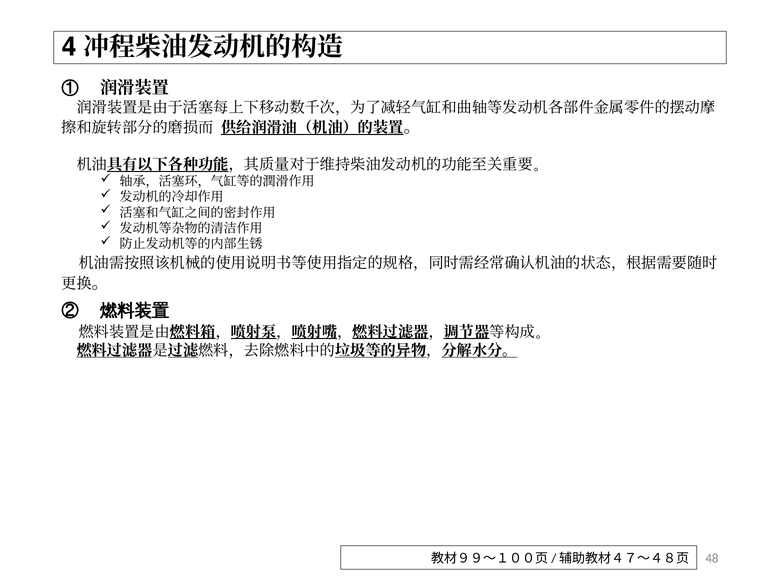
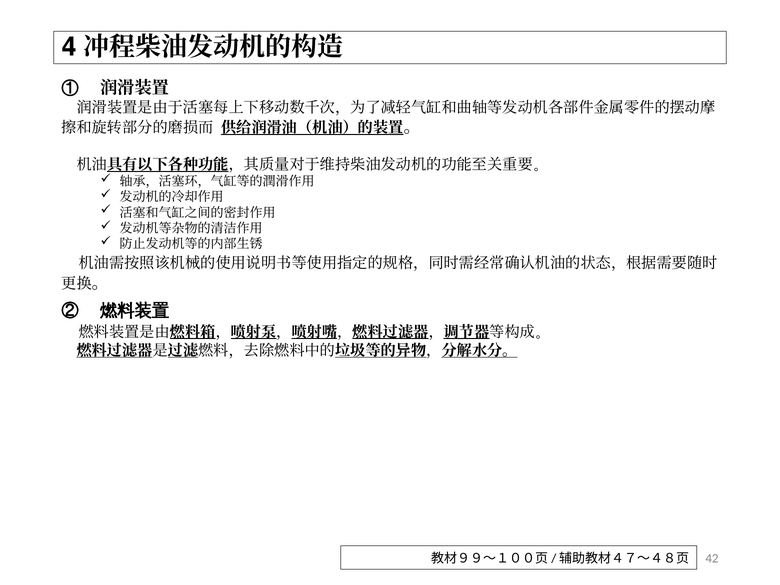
48: 48 -> 42
